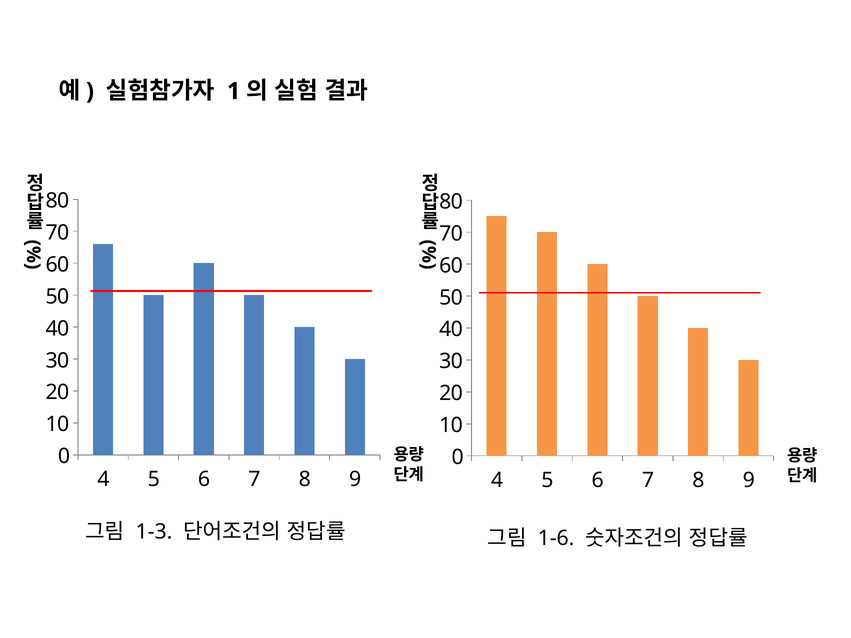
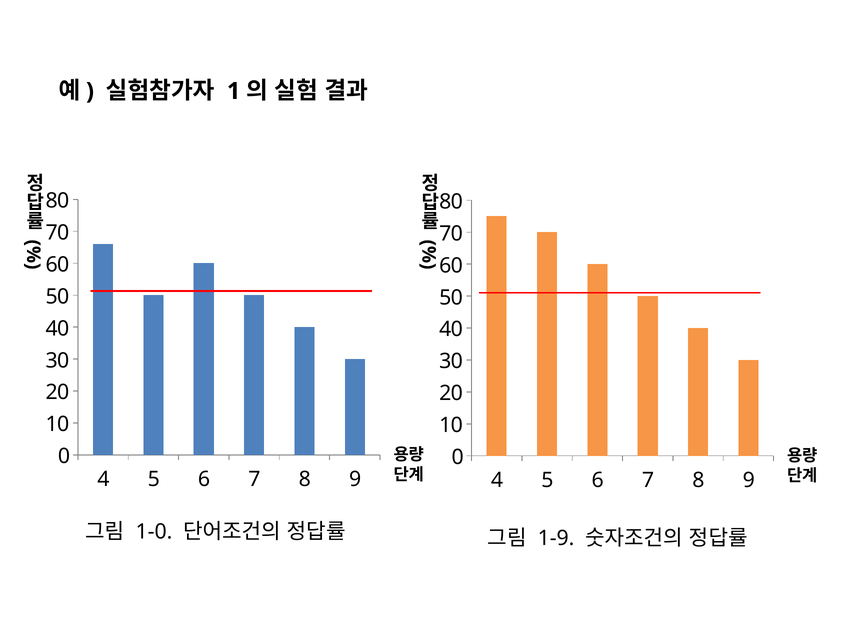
1-3: 1-3 -> 1-0
1-6: 1-6 -> 1-9
